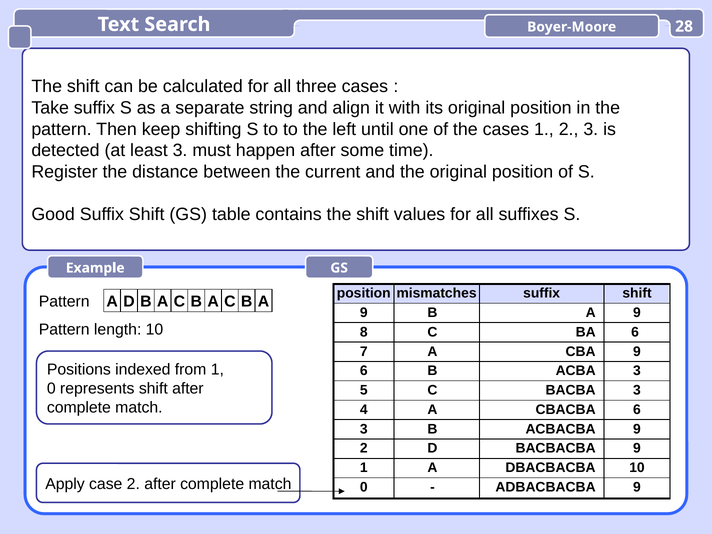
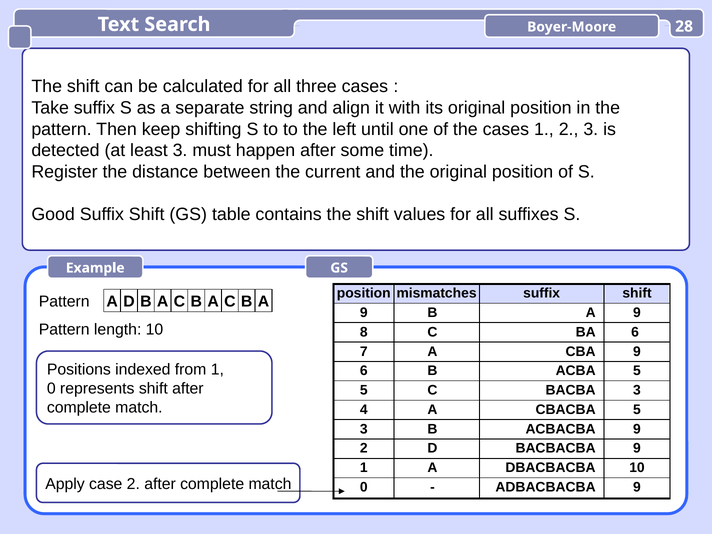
ACBA 3: 3 -> 5
CBACBA 6: 6 -> 5
